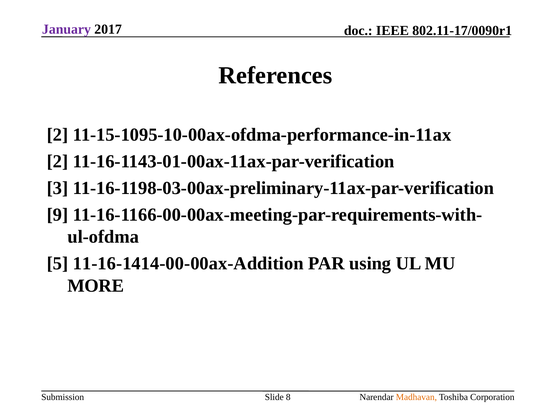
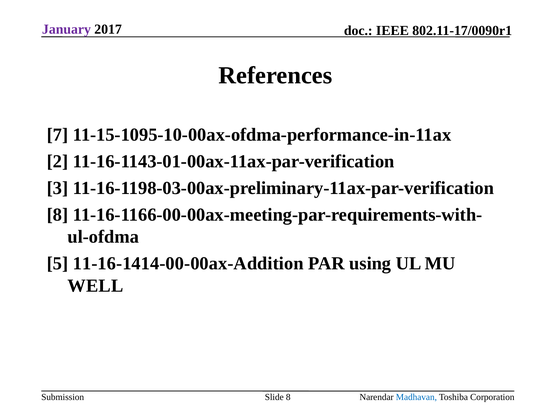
2 at (58, 134): 2 -> 7
9 at (58, 214): 9 -> 8
MORE: MORE -> WELL
Madhavan colour: orange -> blue
